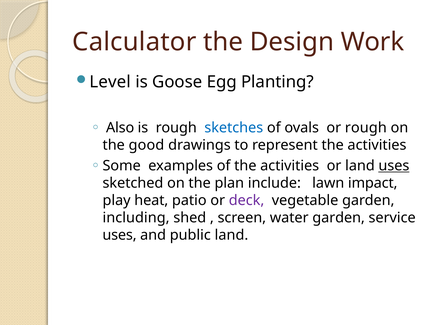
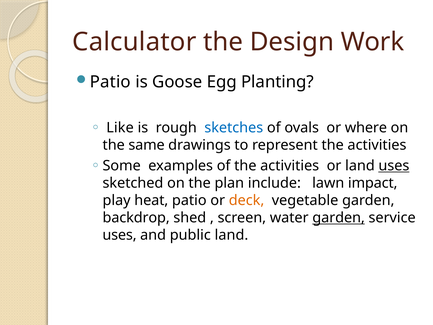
Level at (110, 82): Level -> Patio
Also: Also -> Like
or rough: rough -> where
good: good -> same
deck colour: purple -> orange
including: including -> backdrop
garden at (339, 218) underline: none -> present
